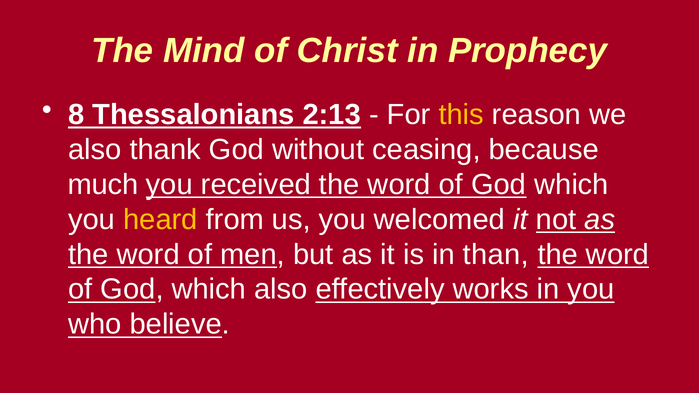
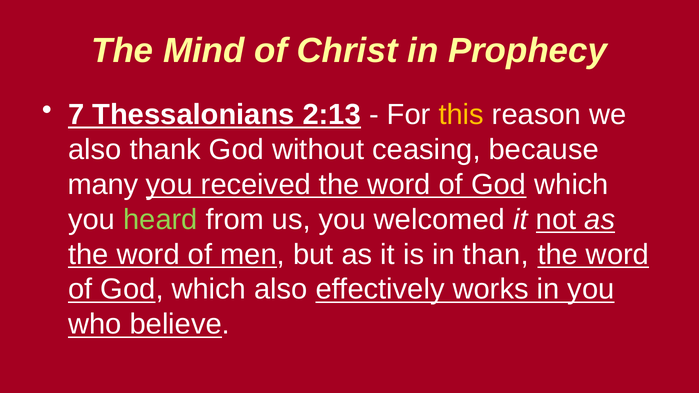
8: 8 -> 7
much: much -> many
heard colour: yellow -> light green
